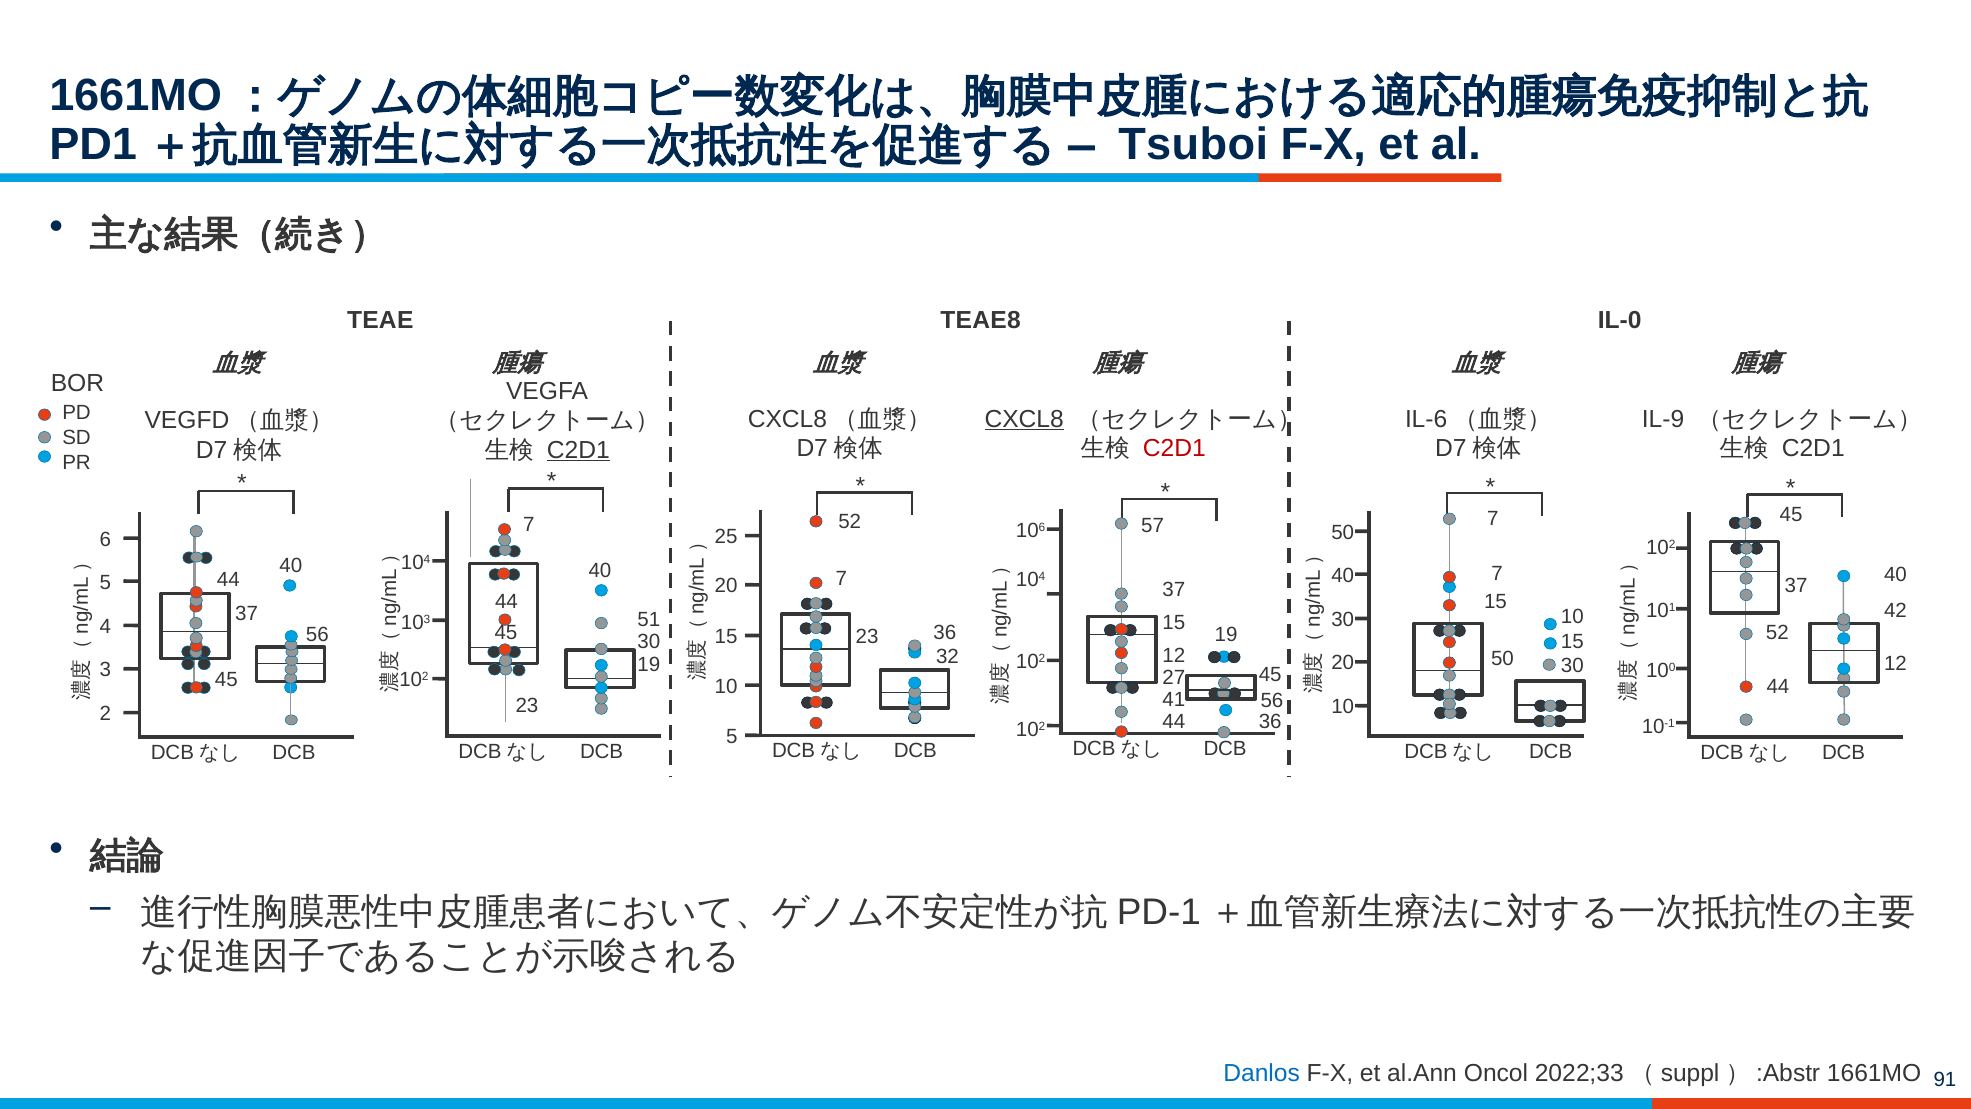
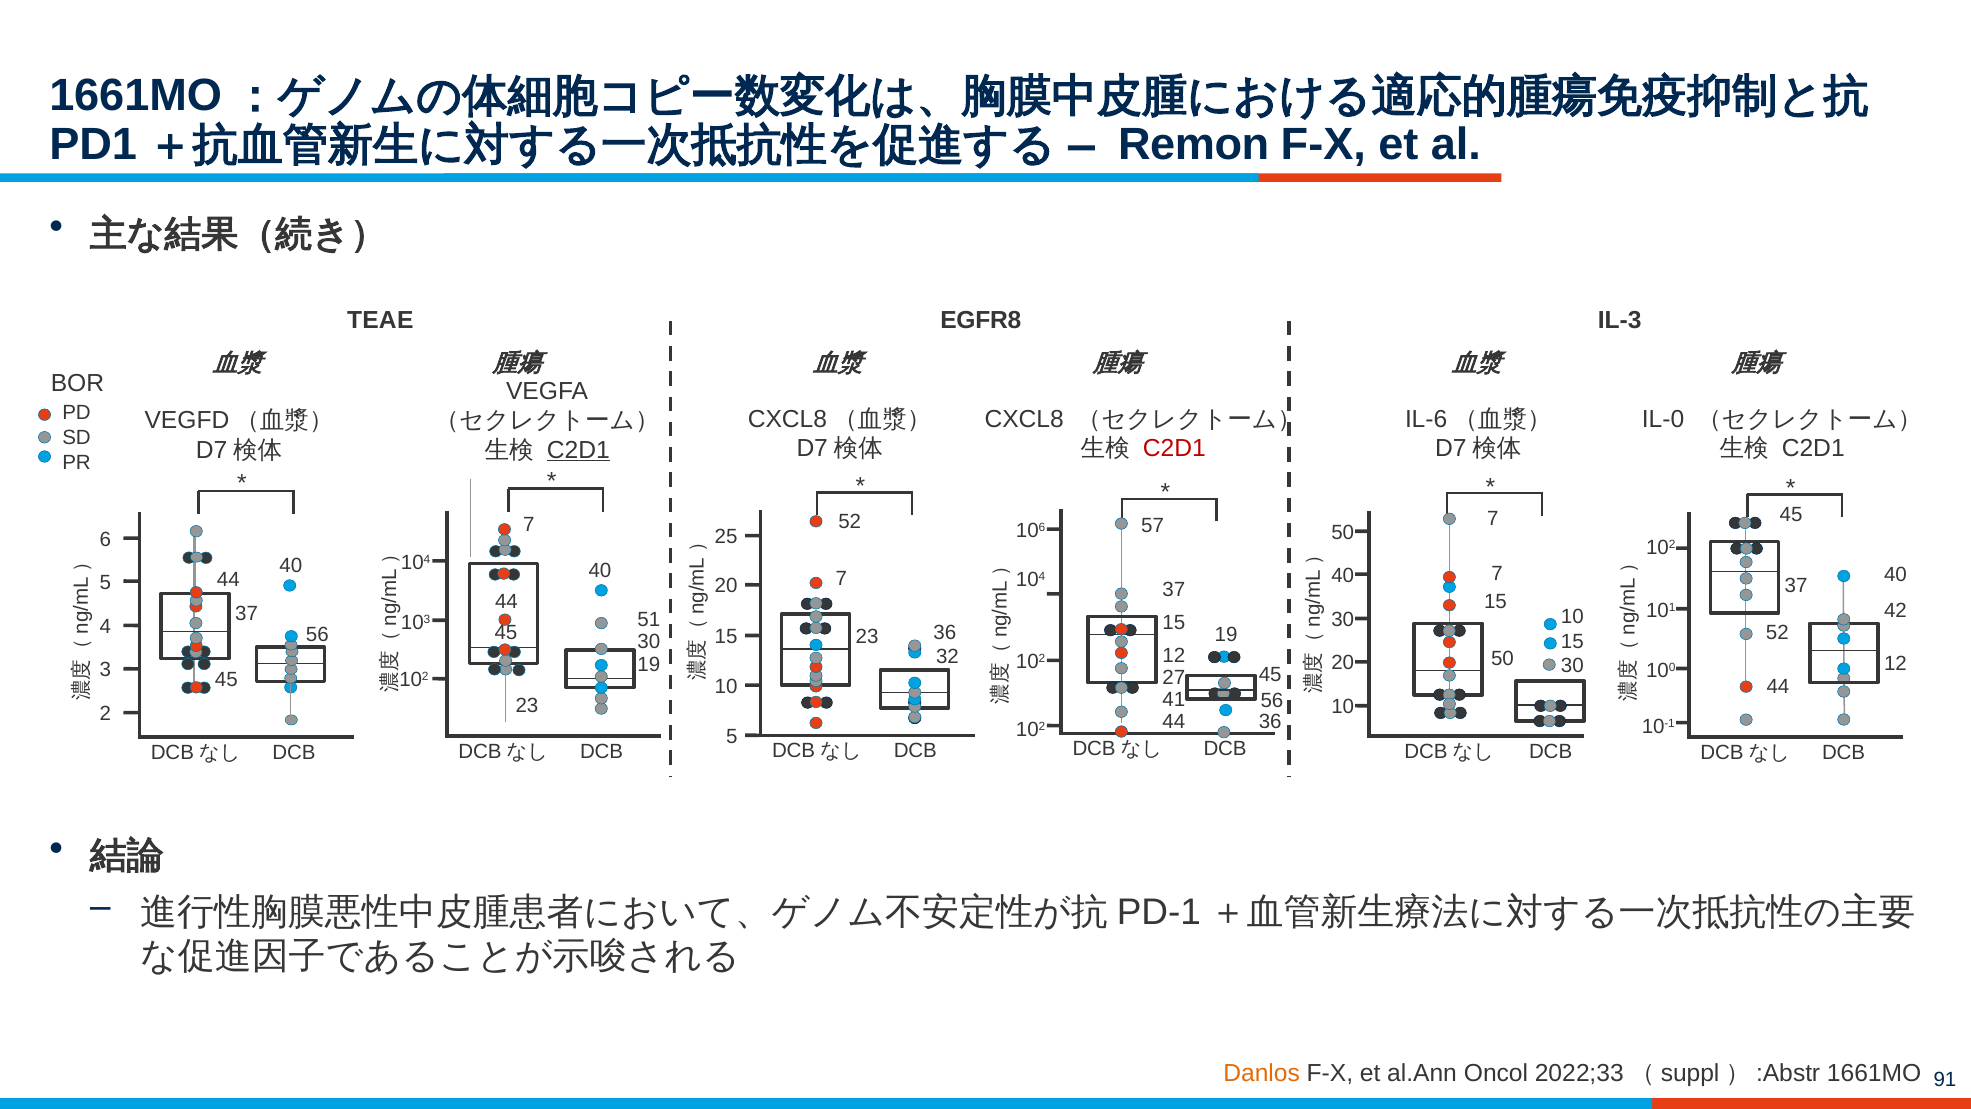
Tsuboi: Tsuboi -> Remon
TEAE8: TEAE8 -> EGFR8
IL-0: IL-0 -> IL-3
CXCL8 underline: present -> none
IL-9: IL-9 -> IL-0
Danlos colour: blue -> orange
